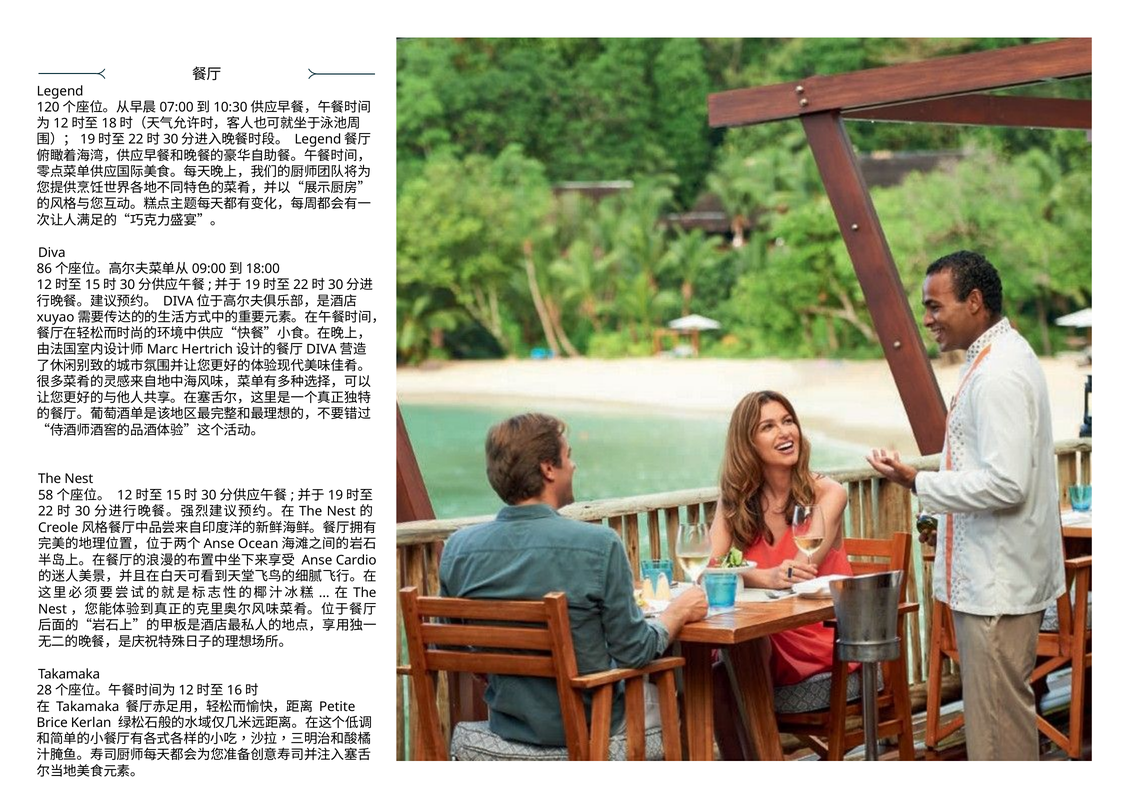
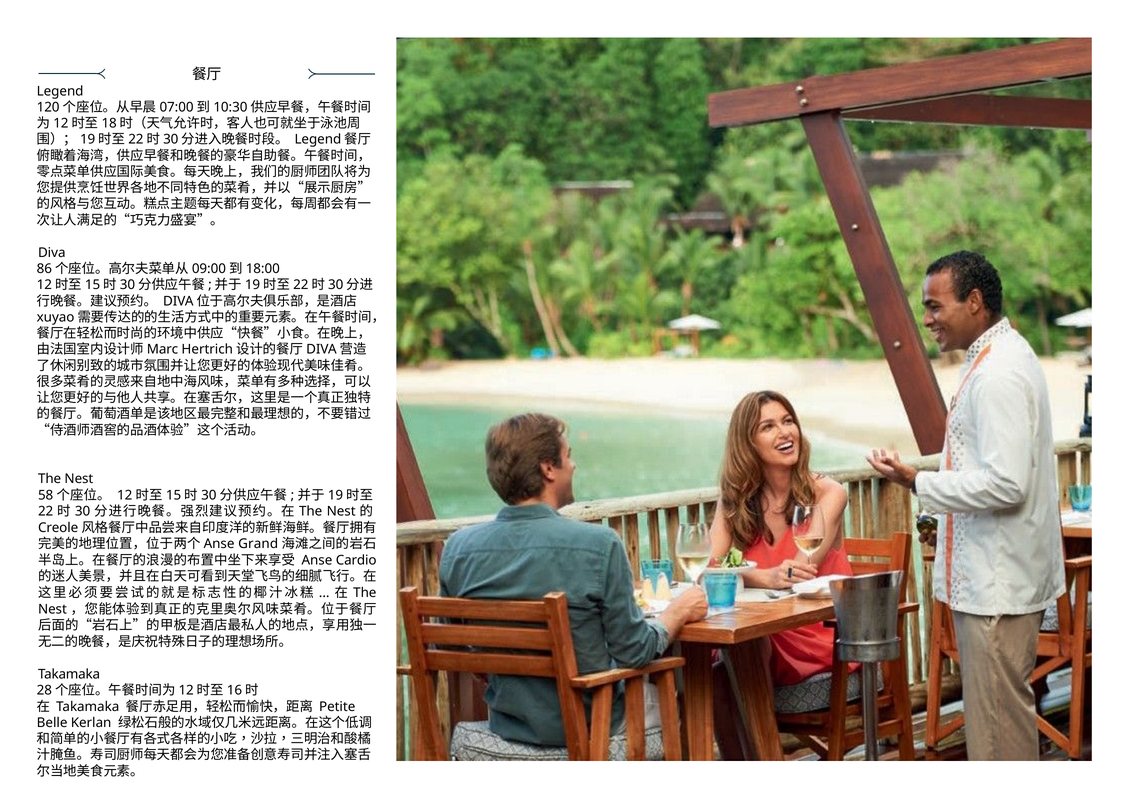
Ocean: Ocean -> Grand
Brice: Brice -> Belle
